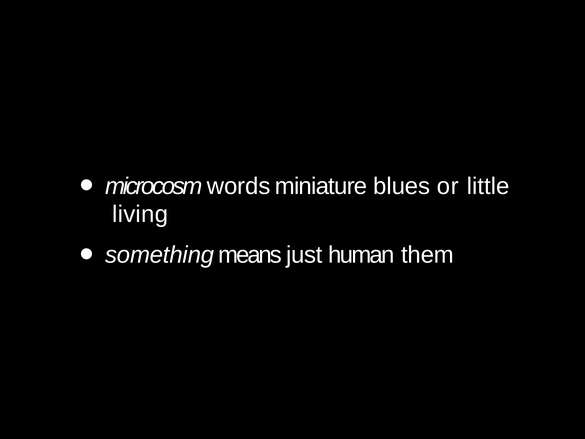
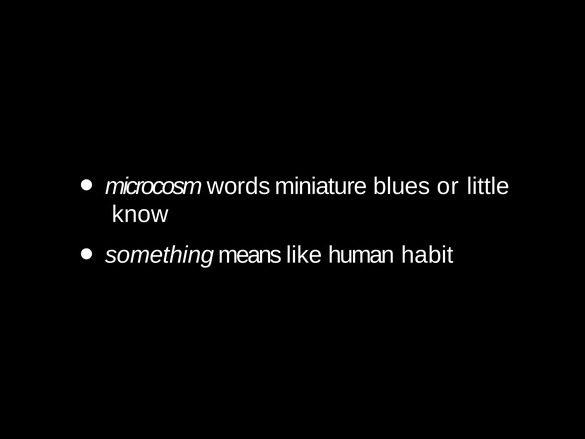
living: living -> know
just: just -> like
them: them -> habit
